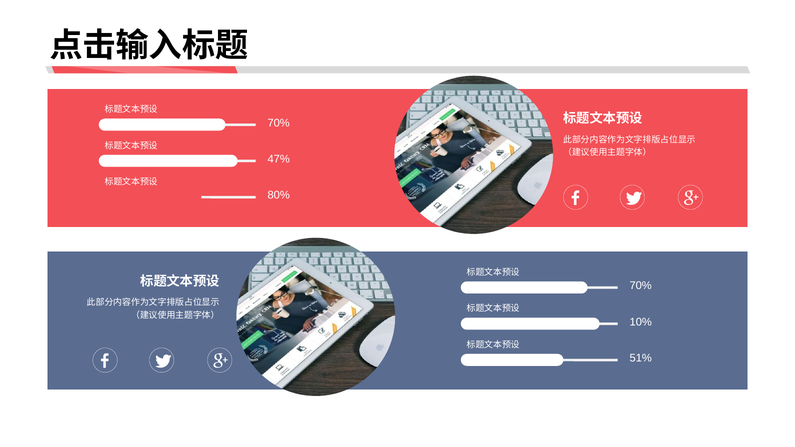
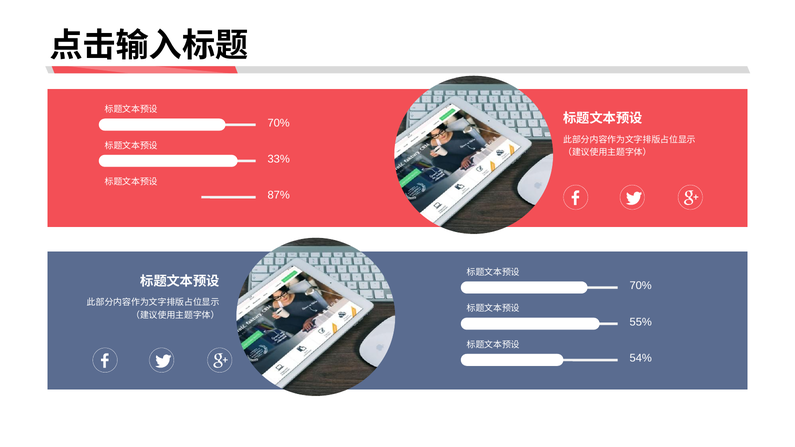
47%: 47% -> 33%
80%: 80% -> 87%
10%: 10% -> 55%
51%: 51% -> 54%
